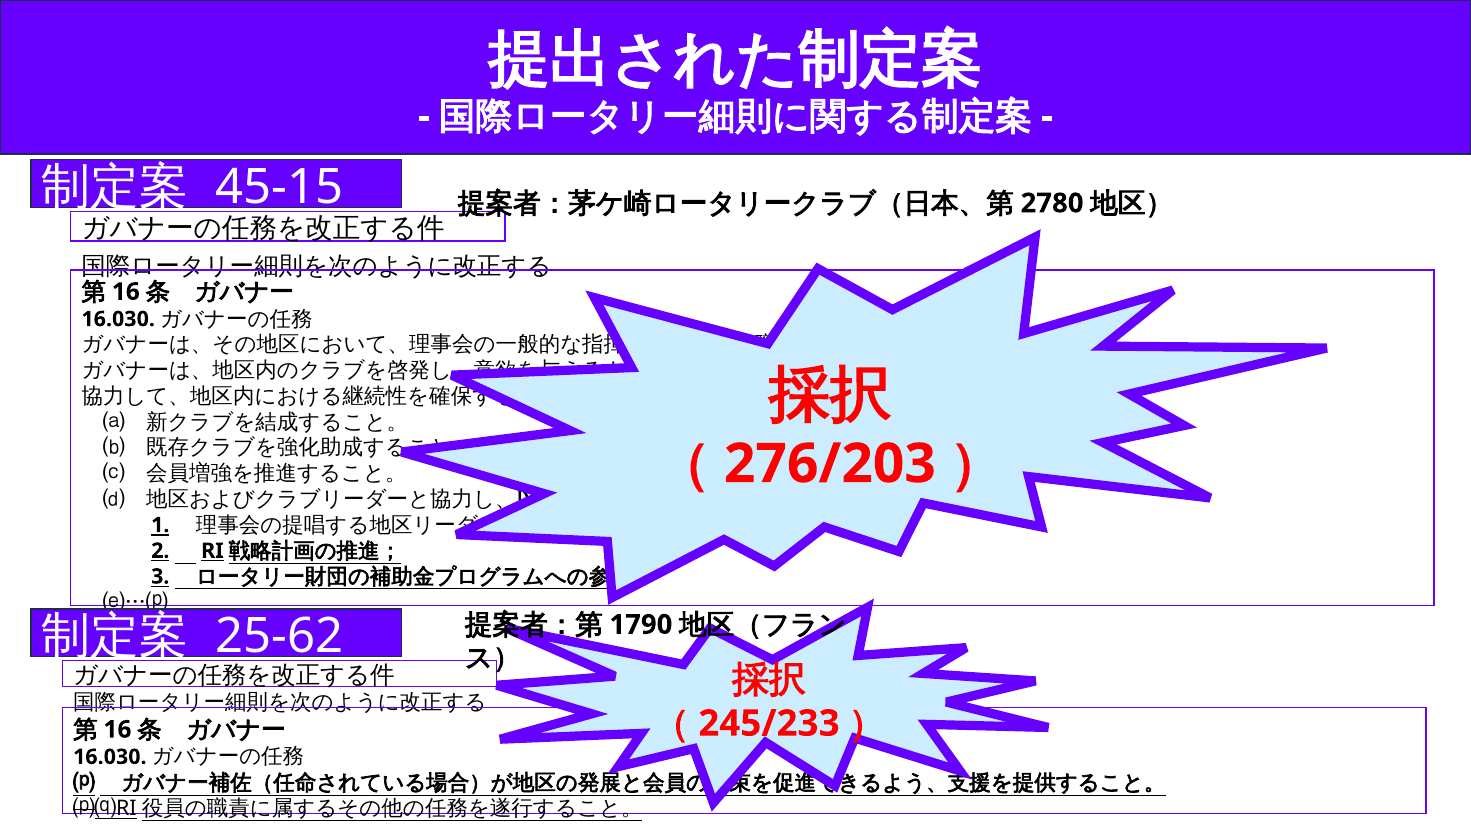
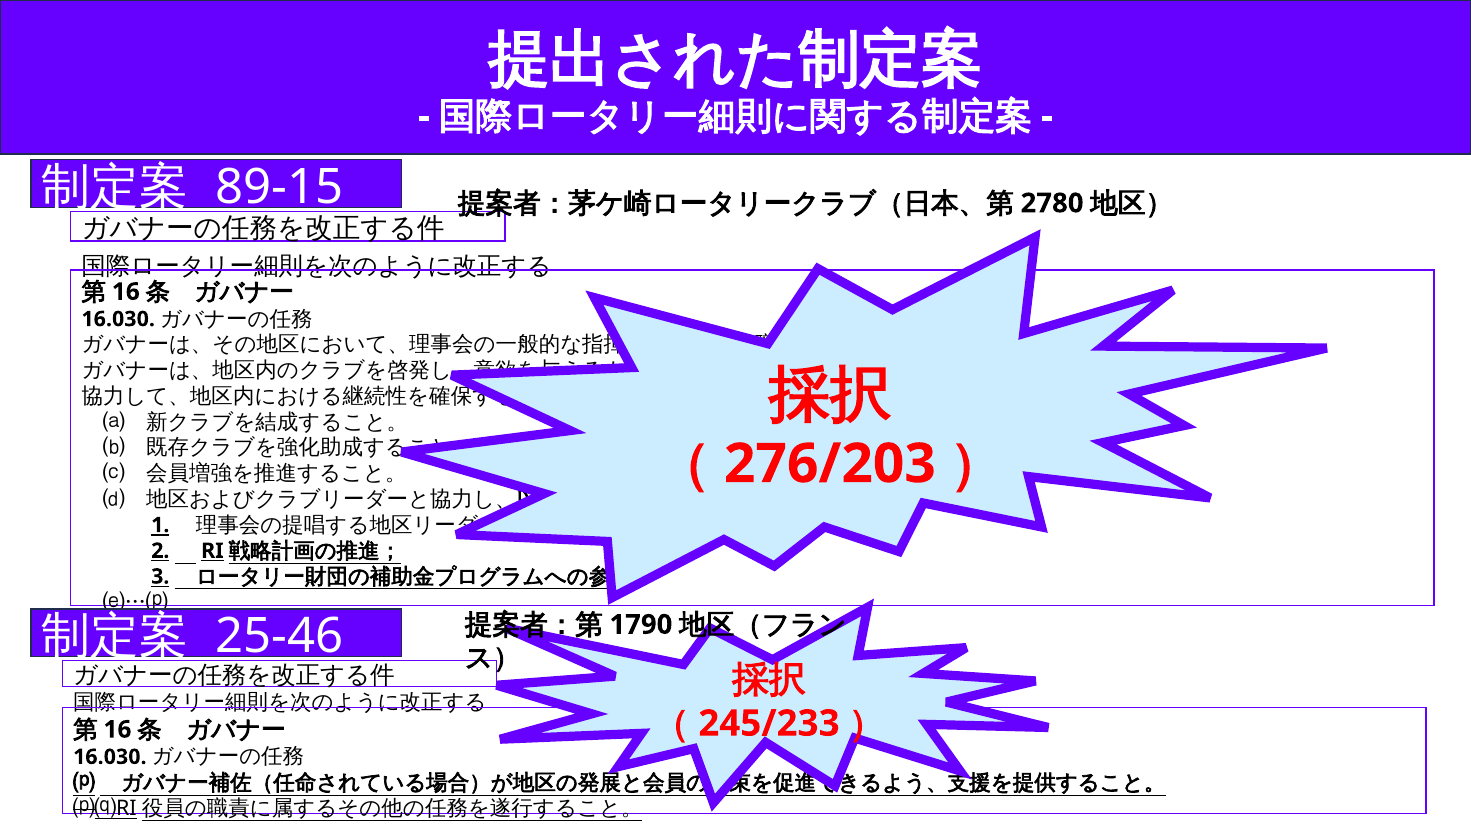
45-15: 45-15 -> 89-15
25-62: 25-62 -> 25-46
